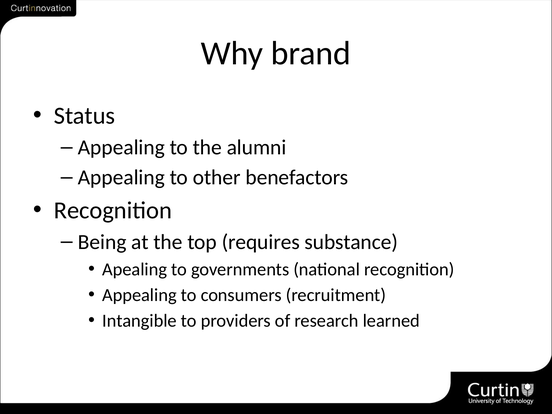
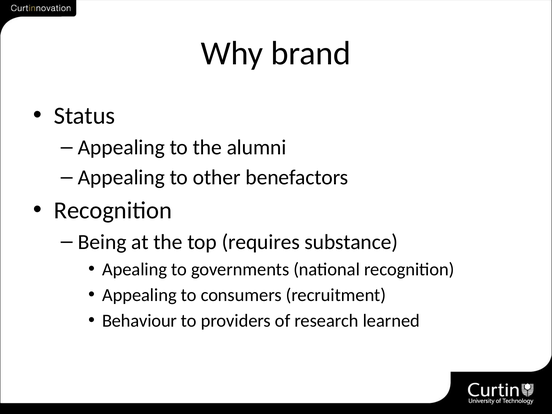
Intangible: Intangible -> Behaviour
